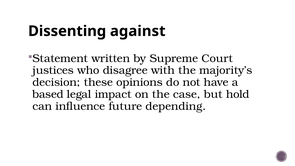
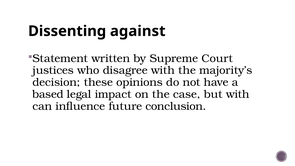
but hold: hold -> with
depending: depending -> conclusion
